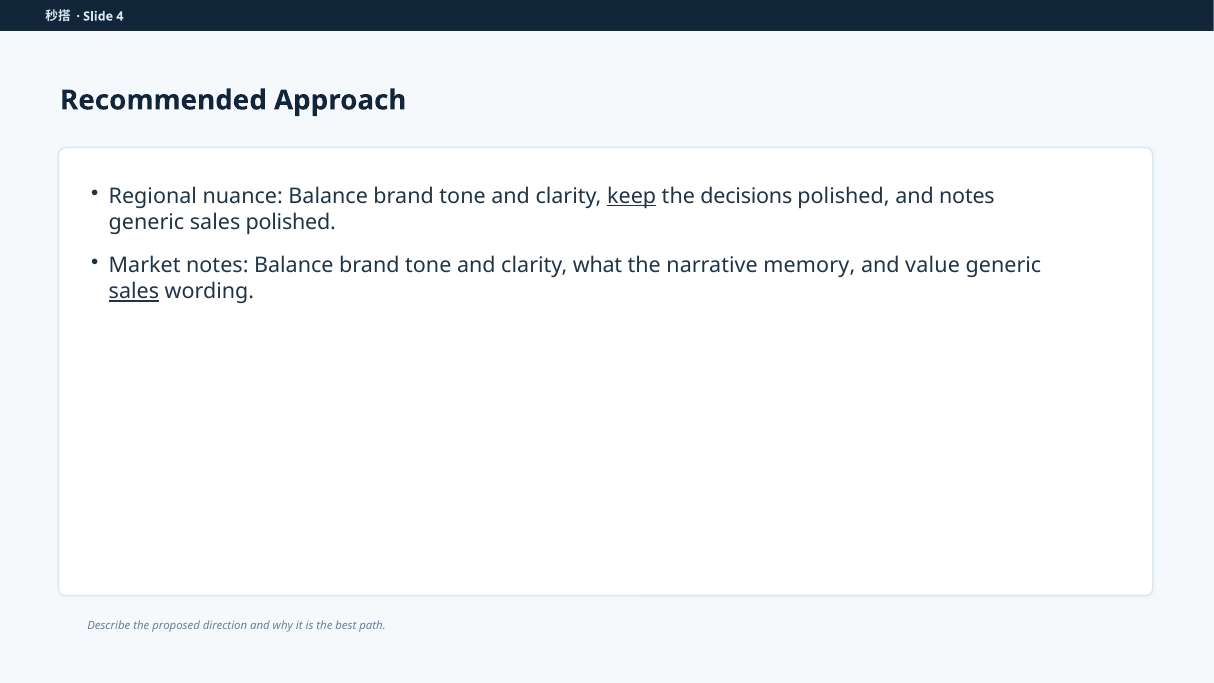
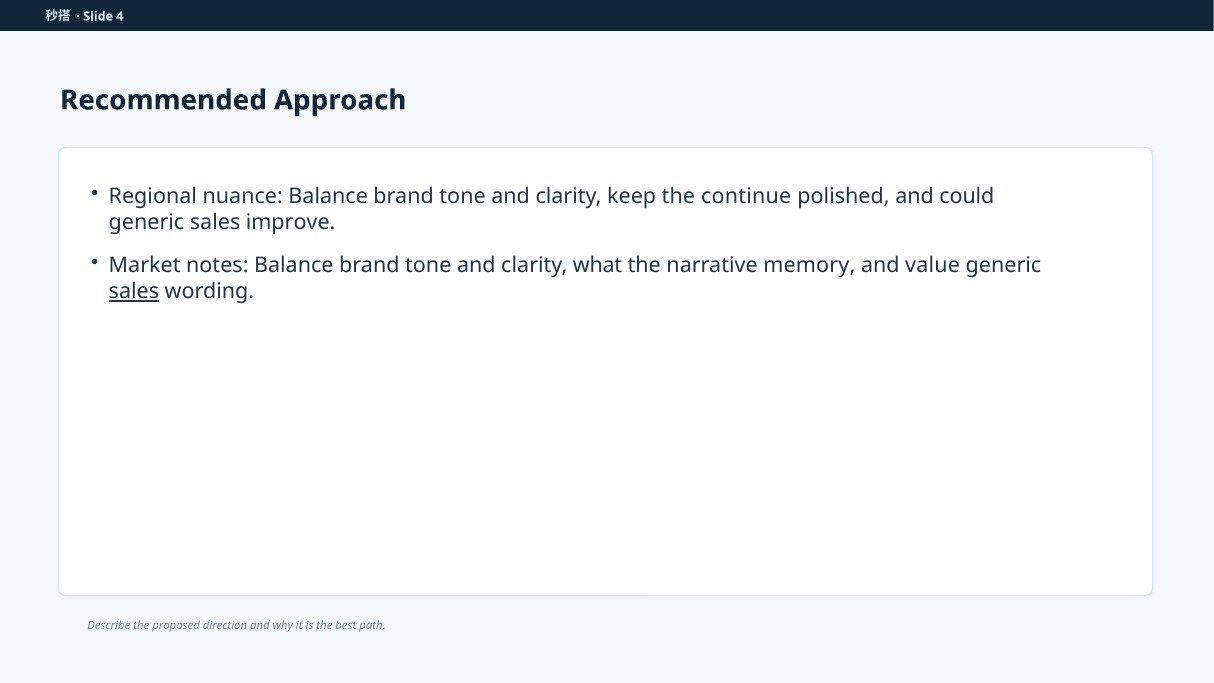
keep underline: present -> none
decisions: decisions -> continue
and notes: notes -> could
sales polished: polished -> improve
